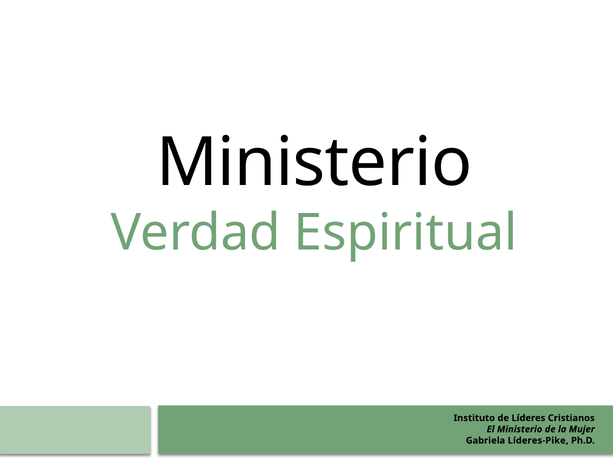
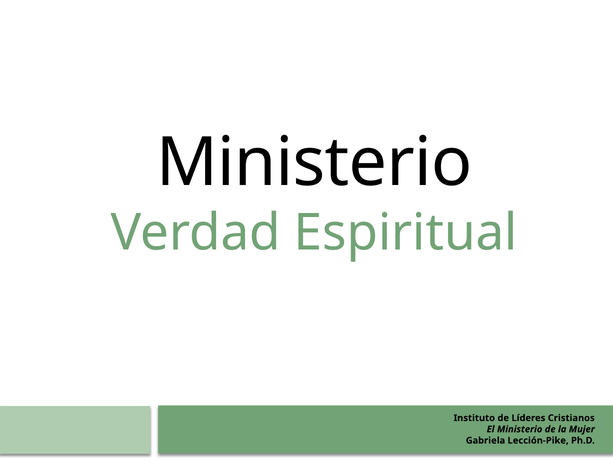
Líderes-Pike: Líderes-Pike -> Lección-Pike
